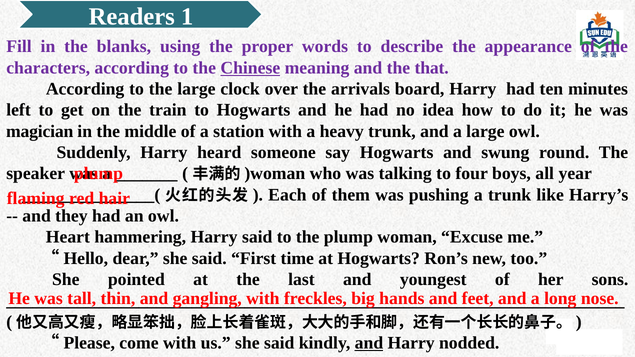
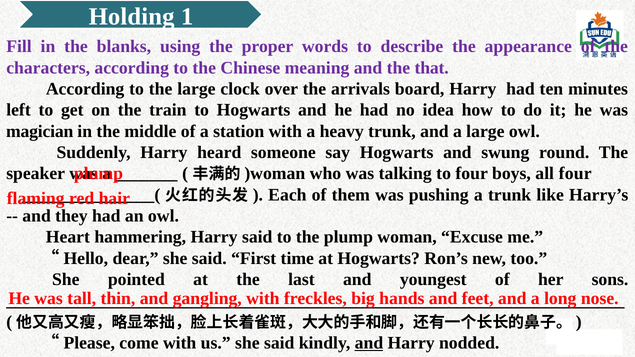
Readers: Readers -> Holding
Chinese underline: present -> none
all year: year -> four
